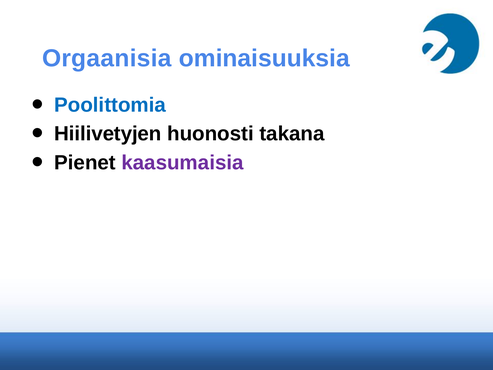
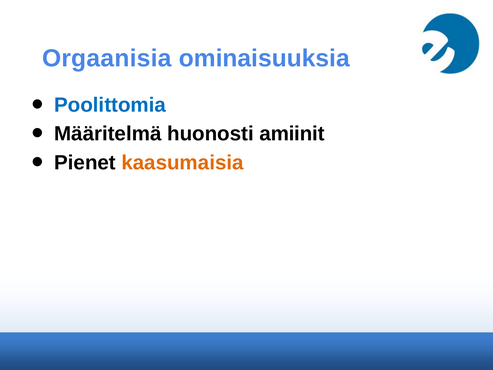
Hiilivetyjen: Hiilivetyjen -> Määritelmä
takana: takana -> amiinit
kaasumaisia colour: purple -> orange
